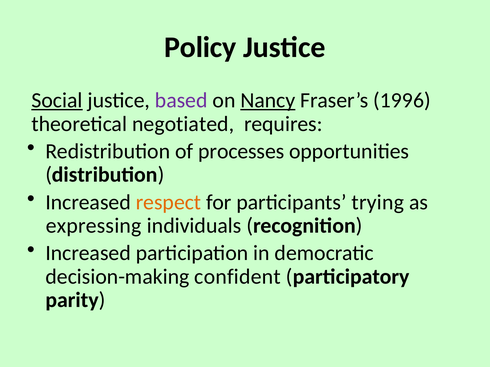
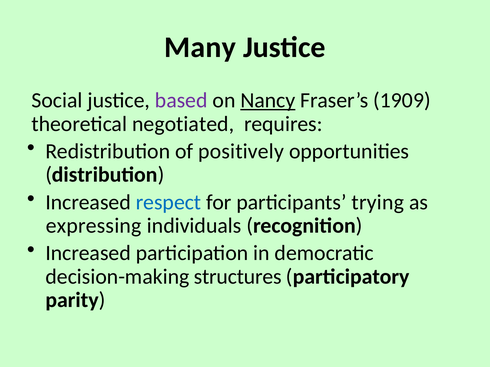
Policy: Policy -> Many
Social underline: present -> none
1996: 1996 -> 1909
processes: processes -> positively
respect colour: orange -> blue
confident: confident -> structures
